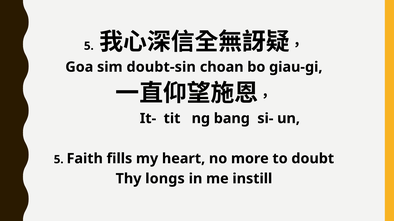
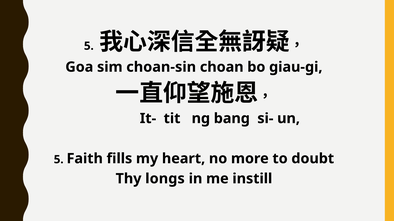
doubt-sin: doubt-sin -> choan-sin
